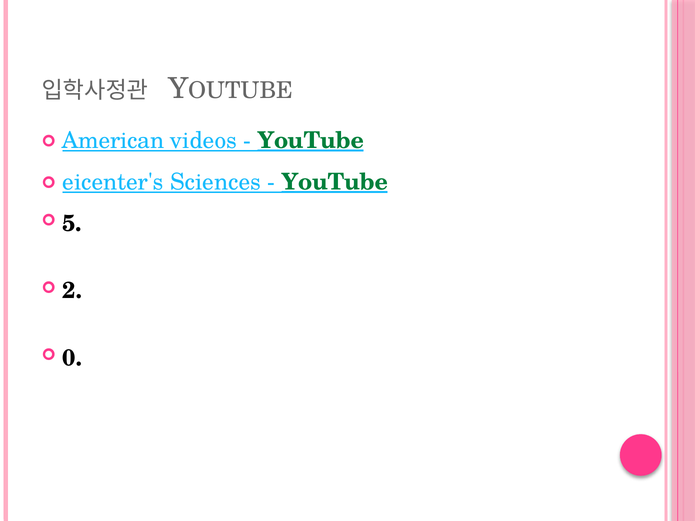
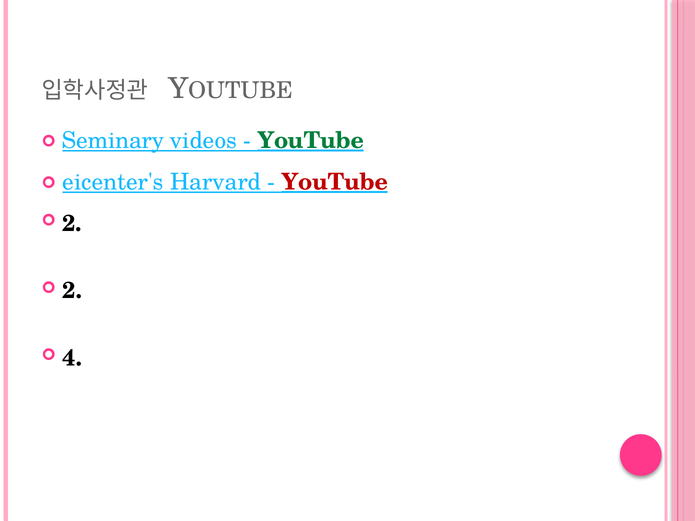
American: American -> Seminary
Sciences: Sciences -> Harvard
YouTube at (335, 182) colour: green -> red
5 at (72, 224): 5 -> 2
0: 0 -> 4
